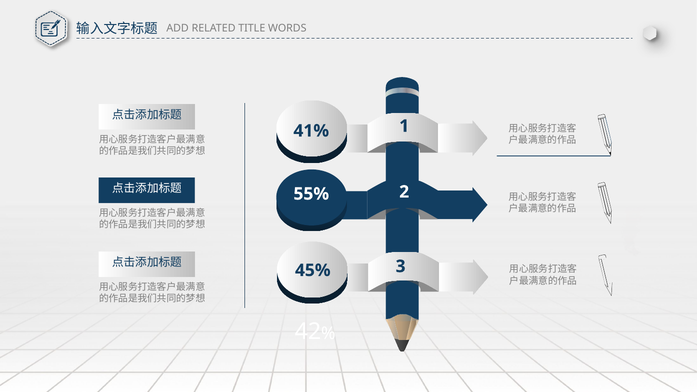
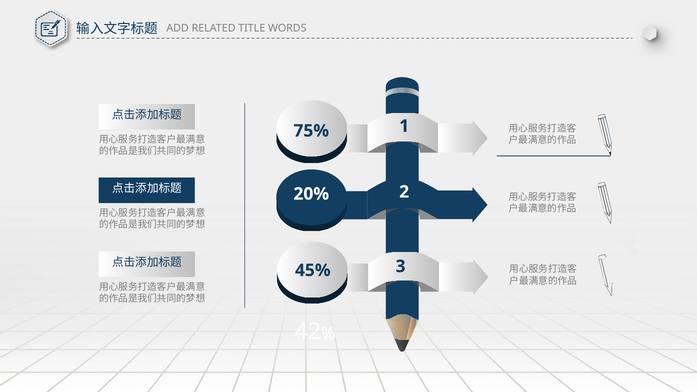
41%: 41% -> 75%
55%: 55% -> 20%
